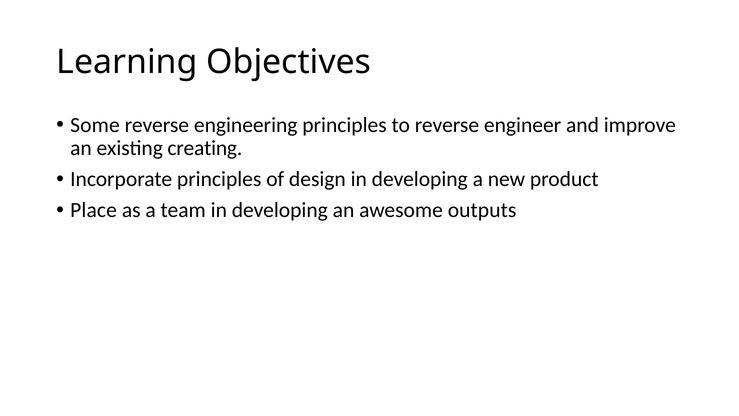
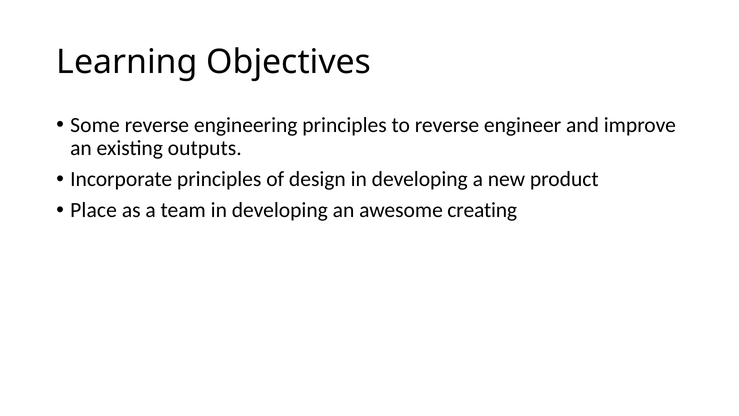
creating: creating -> outputs
outputs: outputs -> creating
